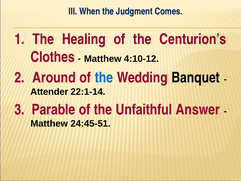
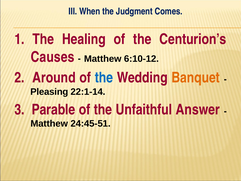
Clothes: Clothes -> Causes
4:10-12: 4:10-12 -> 6:10-12
Banquet colour: black -> orange
Attender: Attender -> Pleasing
